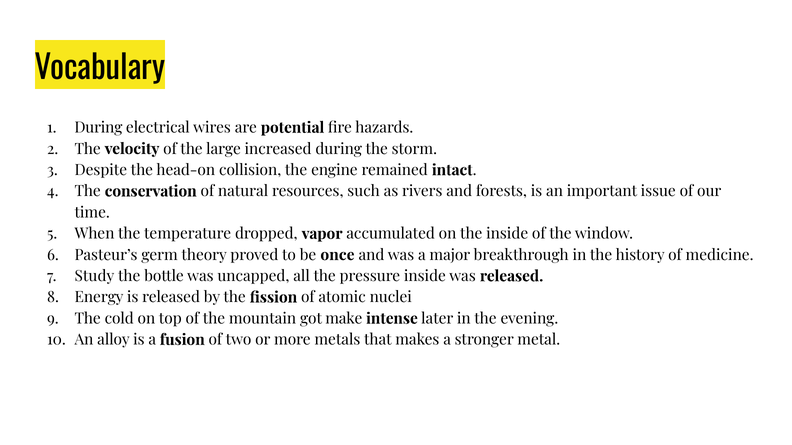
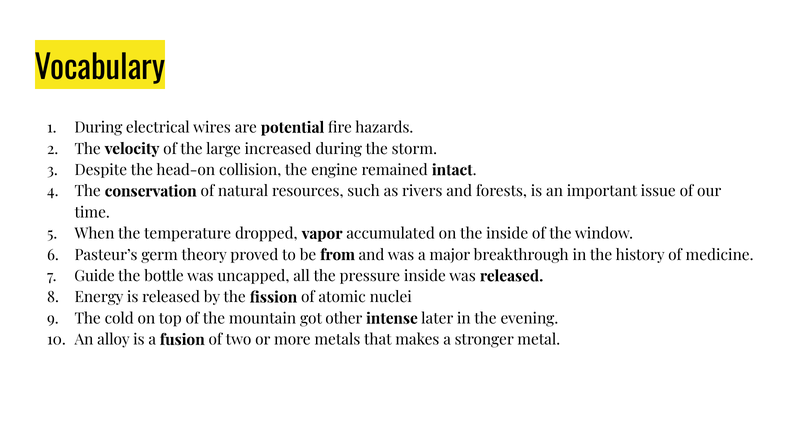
once: once -> from
Study: Study -> Guide
make: make -> other
